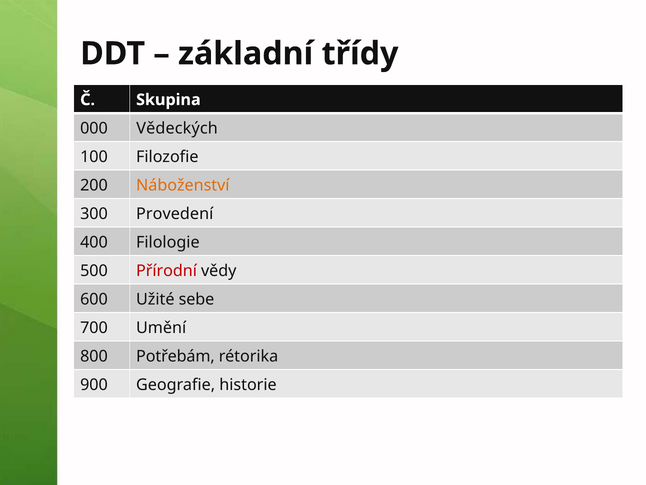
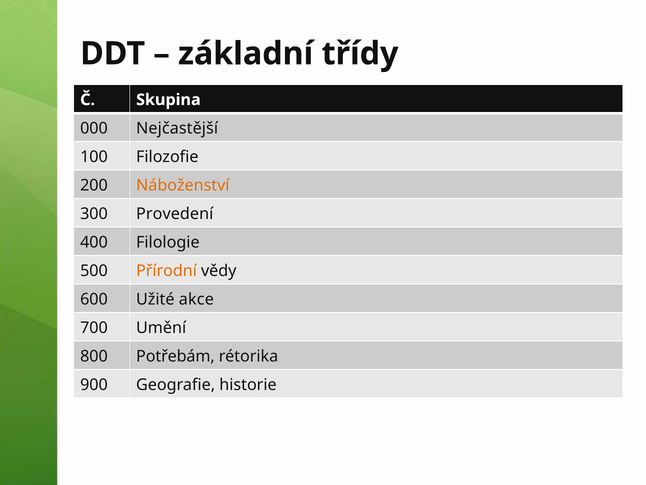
Vědeckých: Vědeckých -> Nejčastější
Přírodní colour: red -> orange
sebe: sebe -> akce
